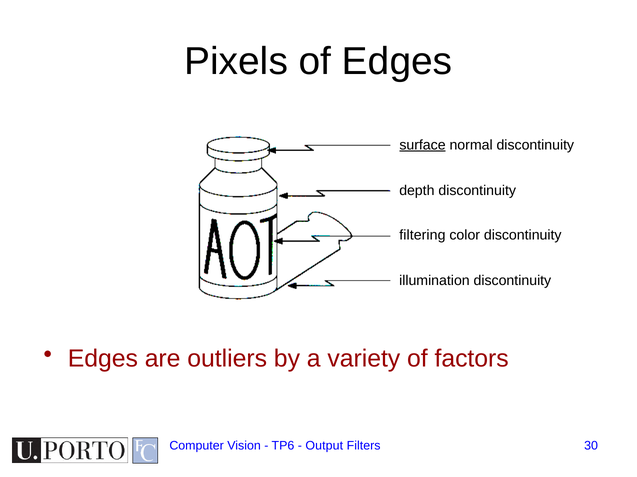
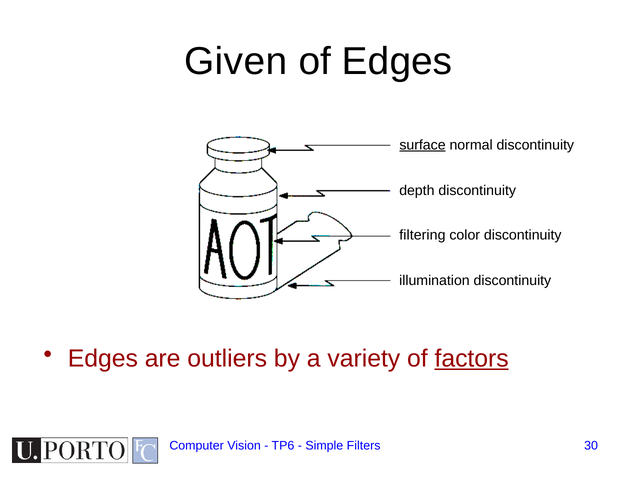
Pixels: Pixels -> Given
factors underline: none -> present
Output: Output -> Simple
